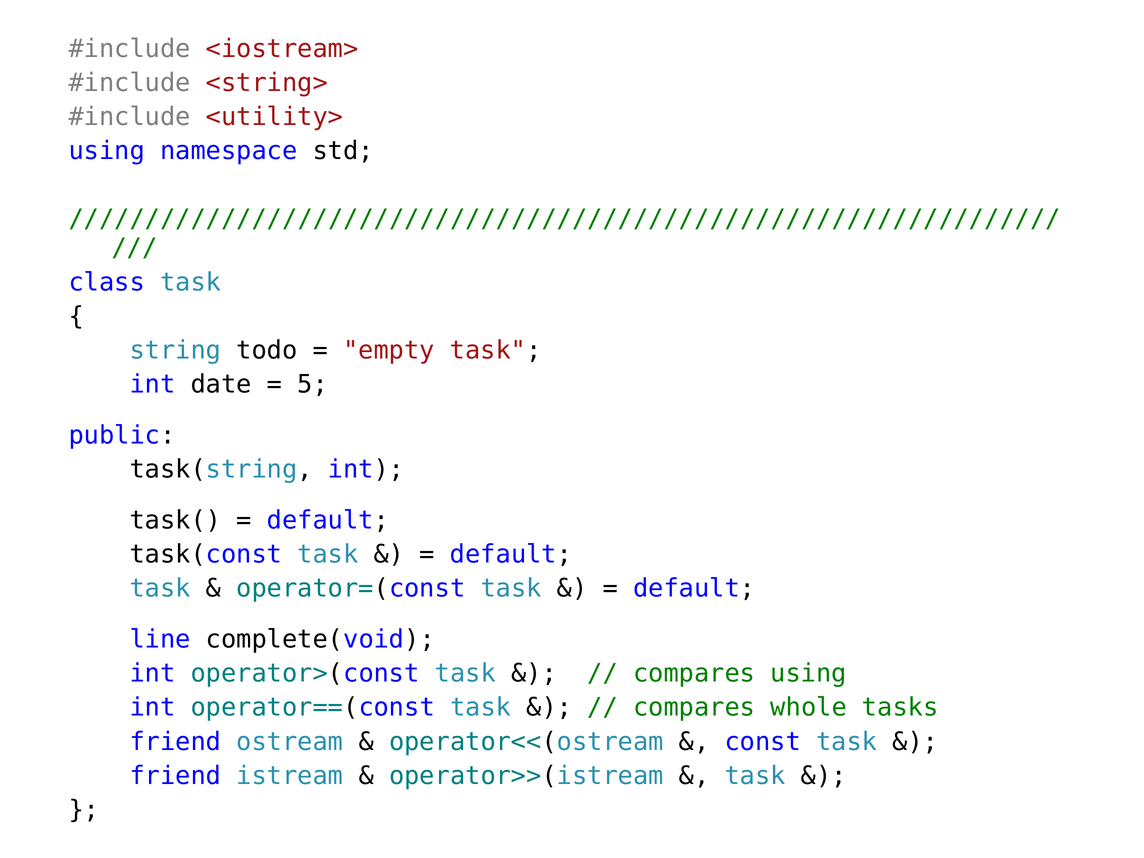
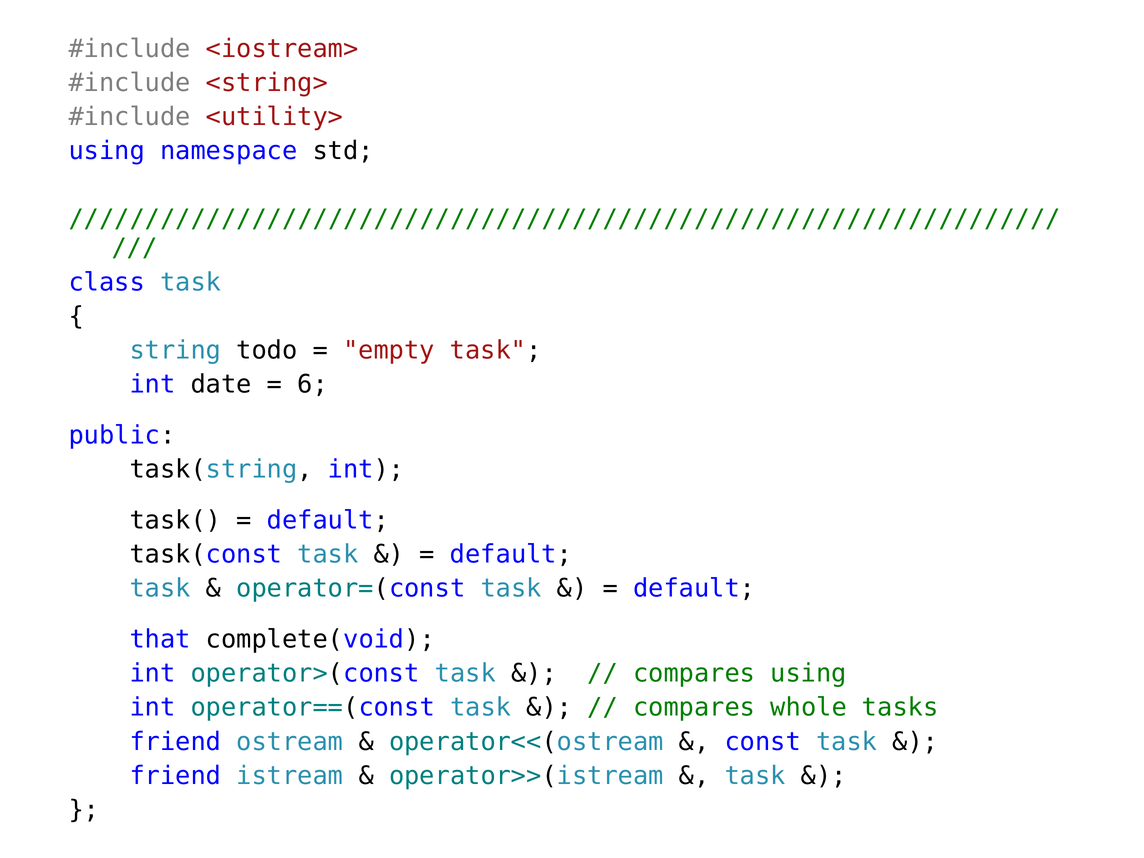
5: 5 -> 6
line: line -> that
